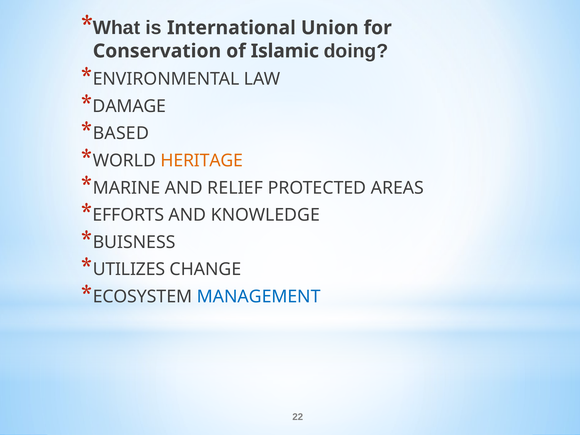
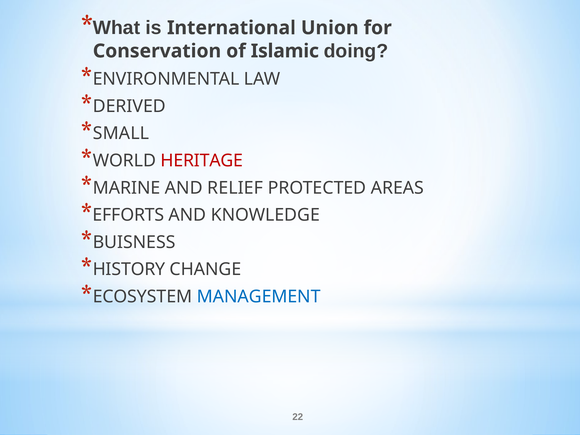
DAMAGE: DAMAGE -> DERIVED
BASED: BASED -> SMALL
HERITAGE colour: orange -> red
UTILIZES: UTILIZES -> HISTORY
